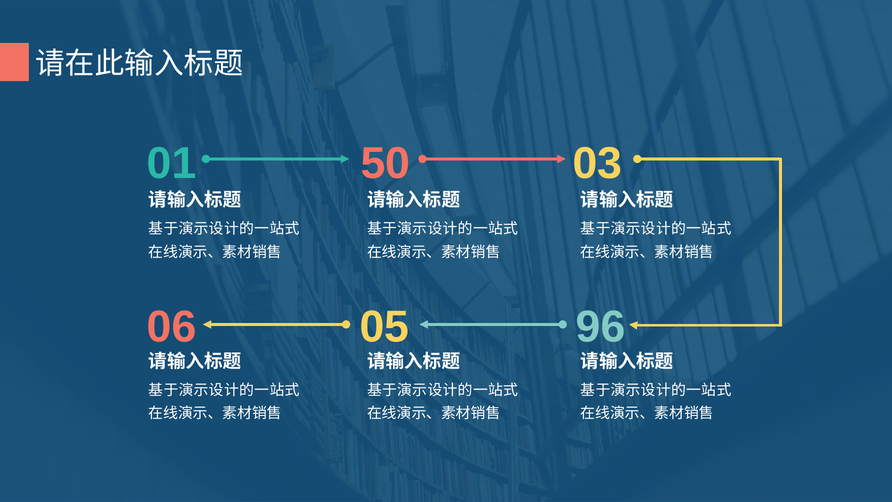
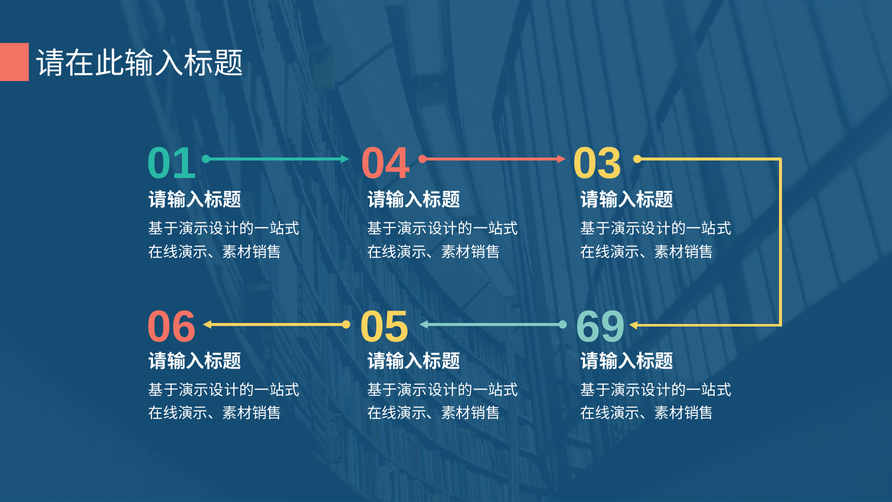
50: 50 -> 04
96: 96 -> 69
